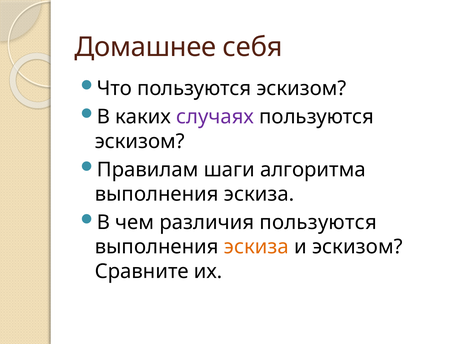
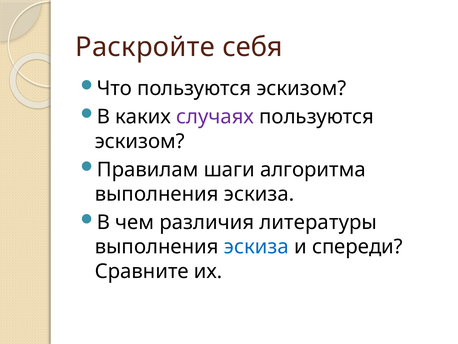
Домашнее: Домашнее -> Раскройте
различия пользуются: пользуются -> литературы
эскиза at (256, 246) colour: orange -> blue
и эскизом: эскизом -> спереди
